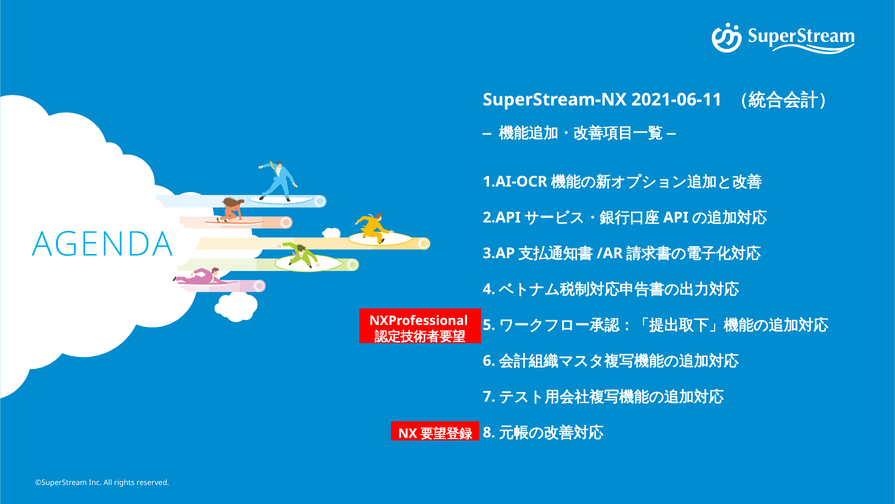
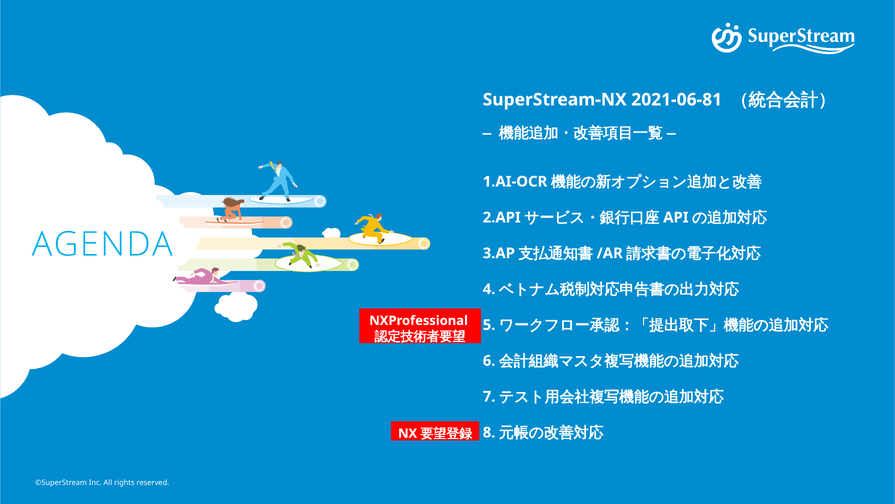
2021-06-11: 2021-06-11 -> 2021-06-81
